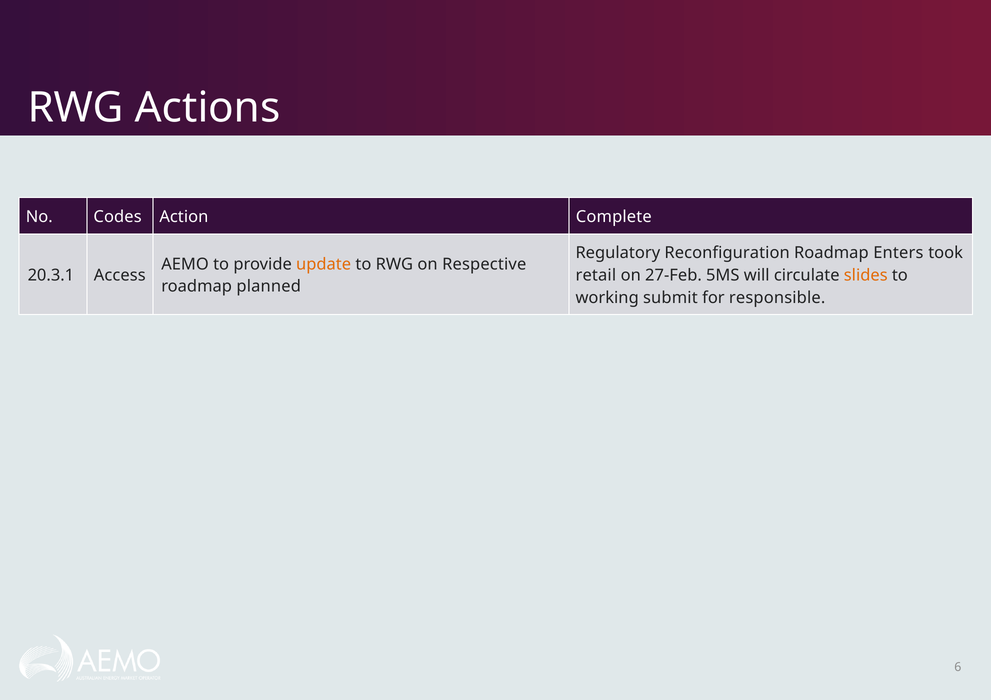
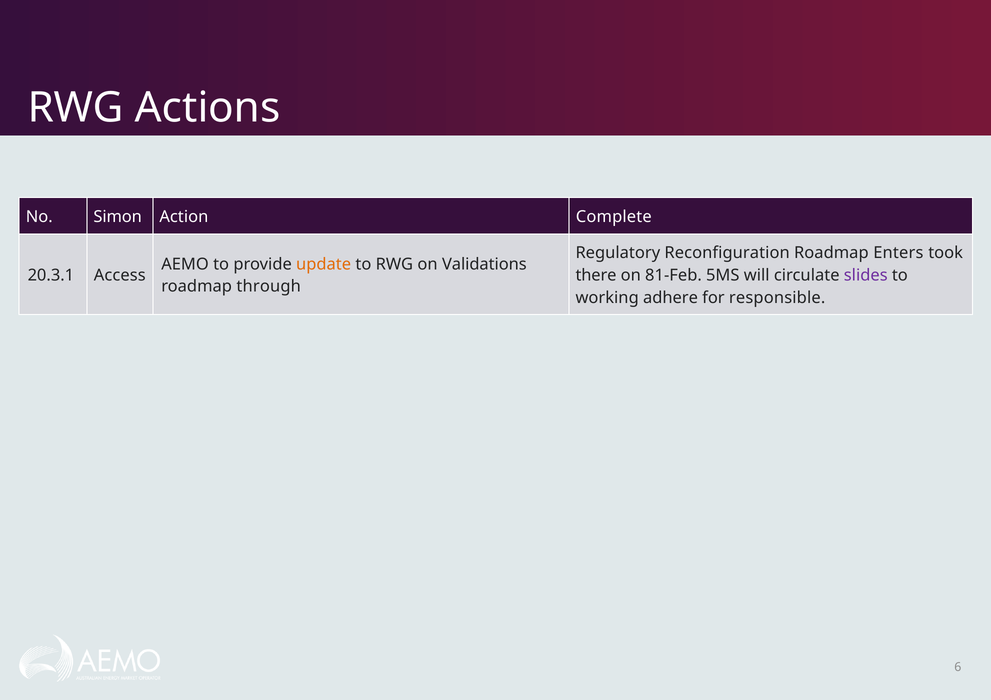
Codes: Codes -> Simon
Respective: Respective -> Validations
retail: retail -> there
27-Feb: 27-Feb -> 81-Feb
slides colour: orange -> purple
planned: planned -> through
submit: submit -> adhere
